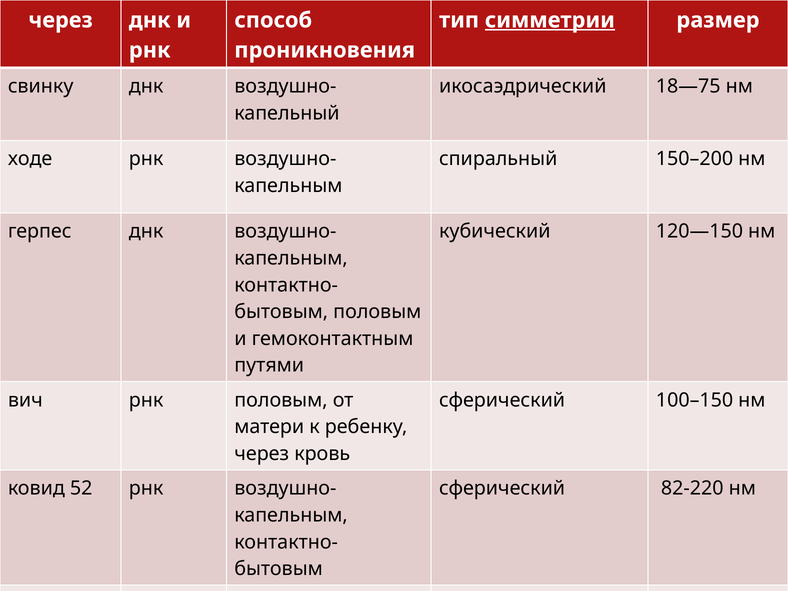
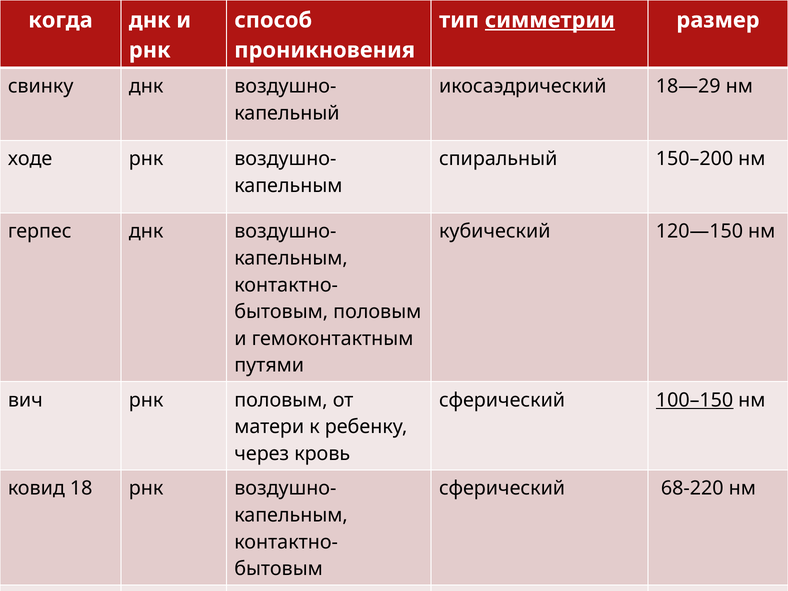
через at (61, 20): через -> когда
18—75: 18—75 -> 18—29
100–150 underline: none -> present
52: 52 -> 18
82-220: 82-220 -> 68-220
